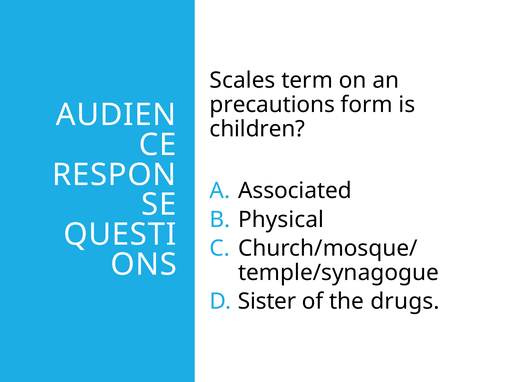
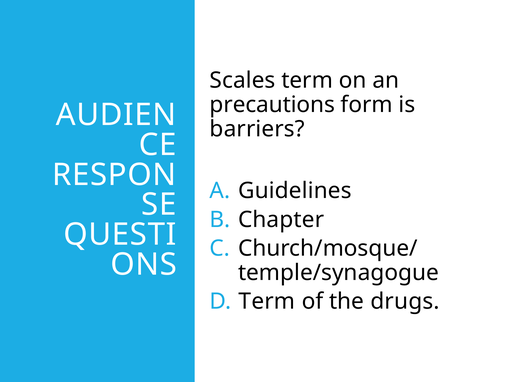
children: children -> barriers
Associated: Associated -> Guidelines
Physical: Physical -> Chapter
Sister at (267, 302): Sister -> Term
